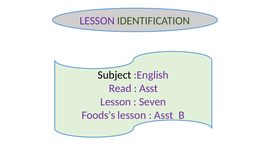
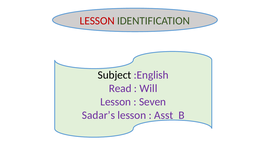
LESSON at (97, 21) colour: purple -> red
Asst at (149, 88): Asst -> Will
Foods’s: Foods’s -> Sadar’s
